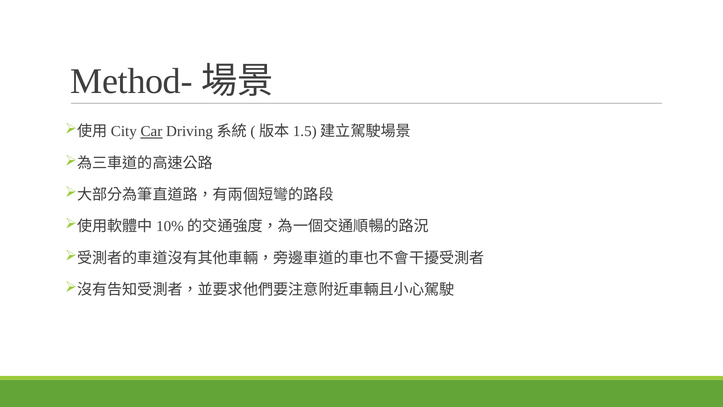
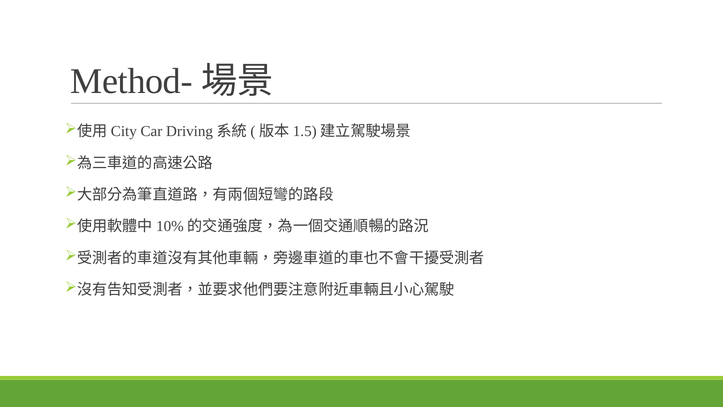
Car underline: present -> none
